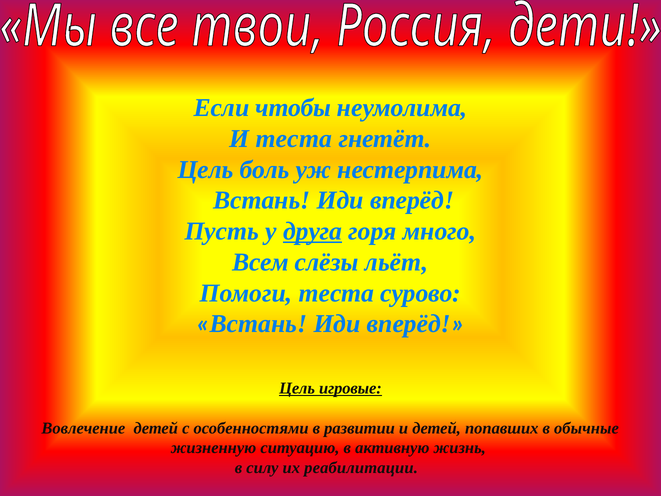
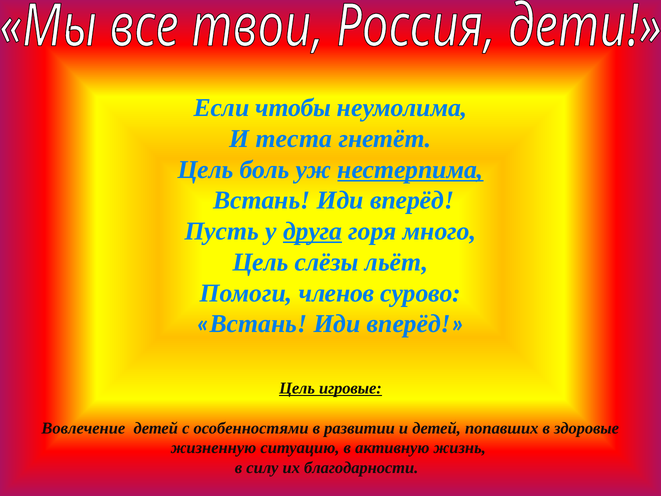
нестерпима underline: none -> present
Всем at (261, 262): Всем -> Цель
Помоги теста: теста -> членов
обычные: обычные -> здоровые
реабилитации: реабилитации -> благодарности
